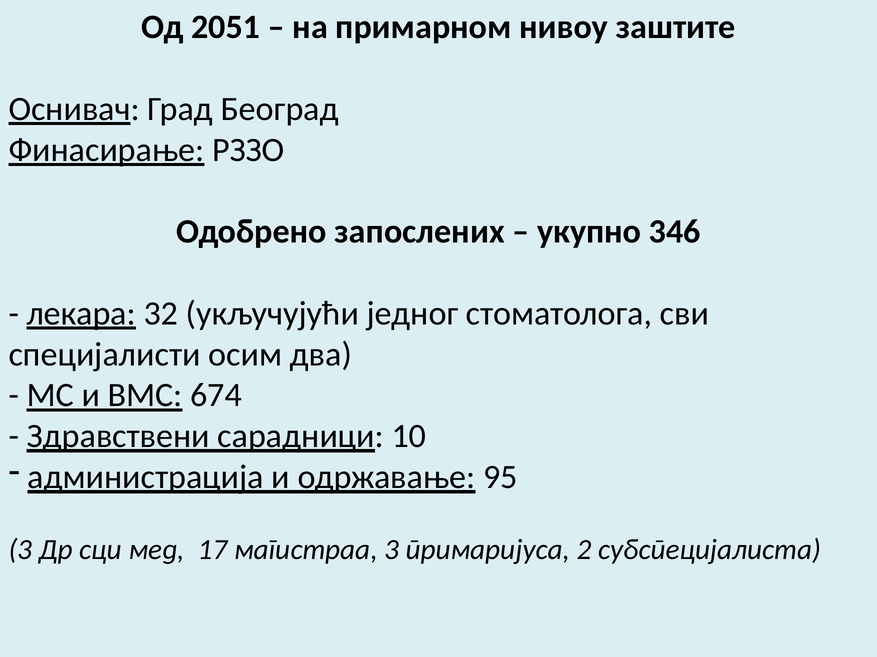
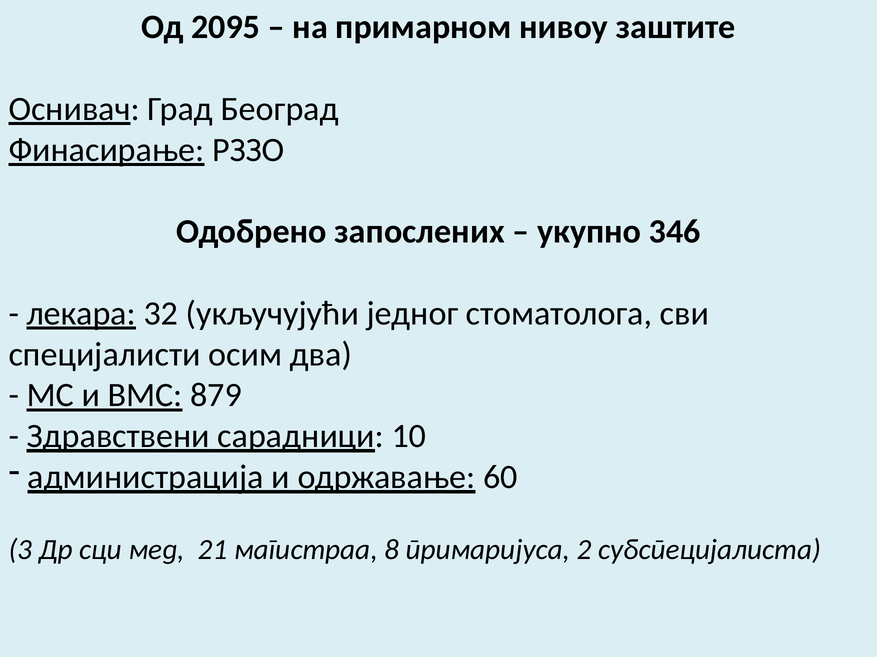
2051: 2051 -> 2095
674: 674 -> 879
95: 95 -> 60
17: 17 -> 21
магистраа 3: 3 -> 8
